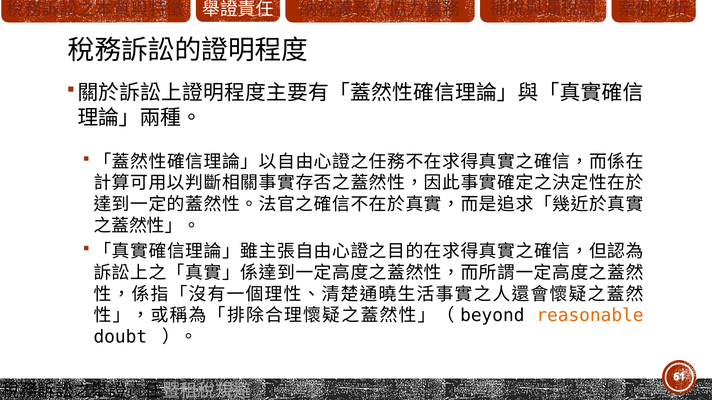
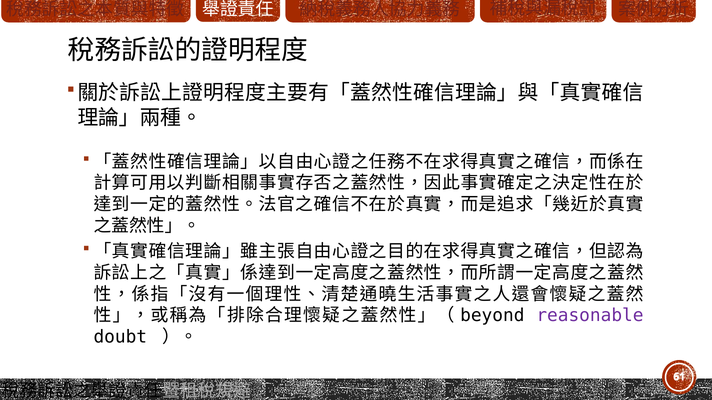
reasonable colour: orange -> purple
